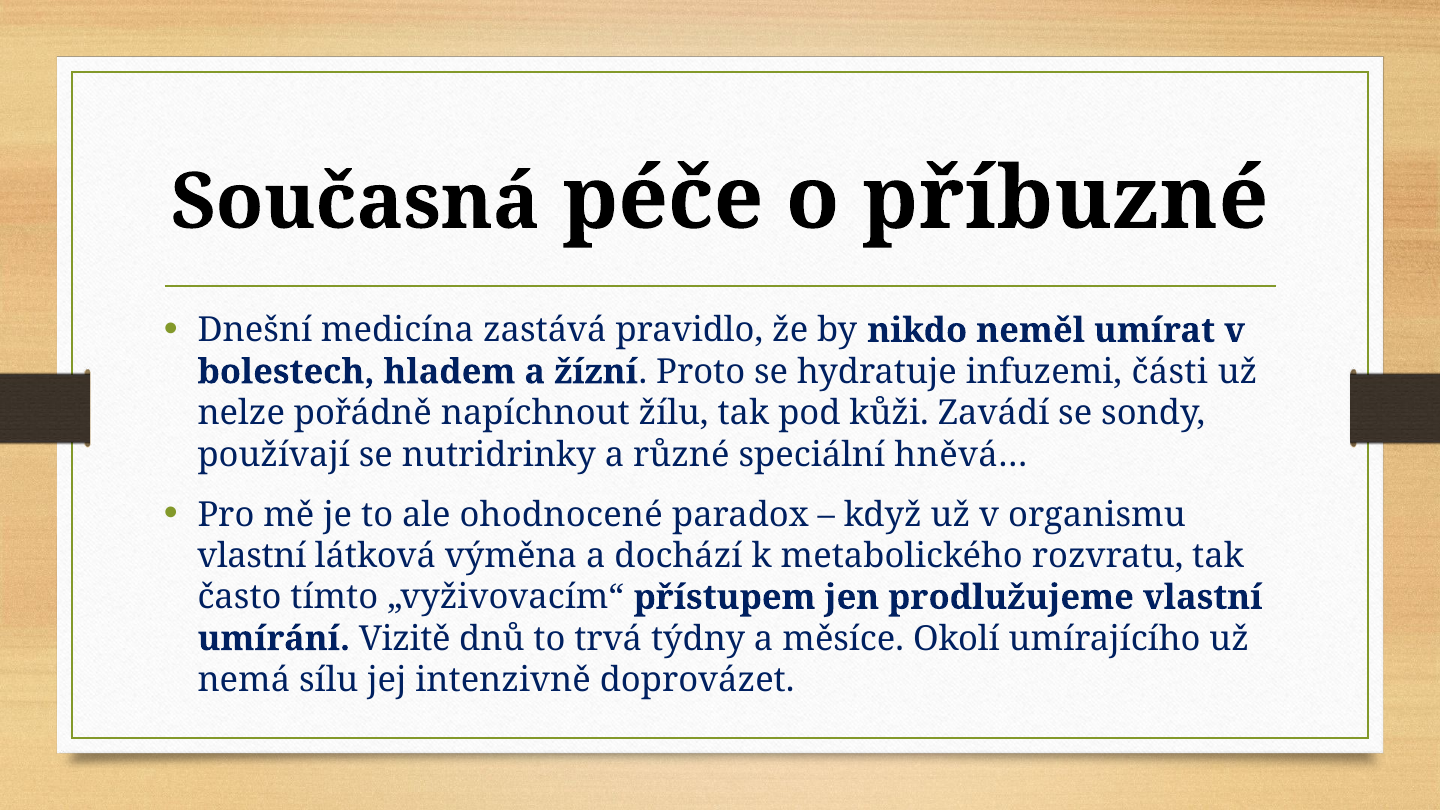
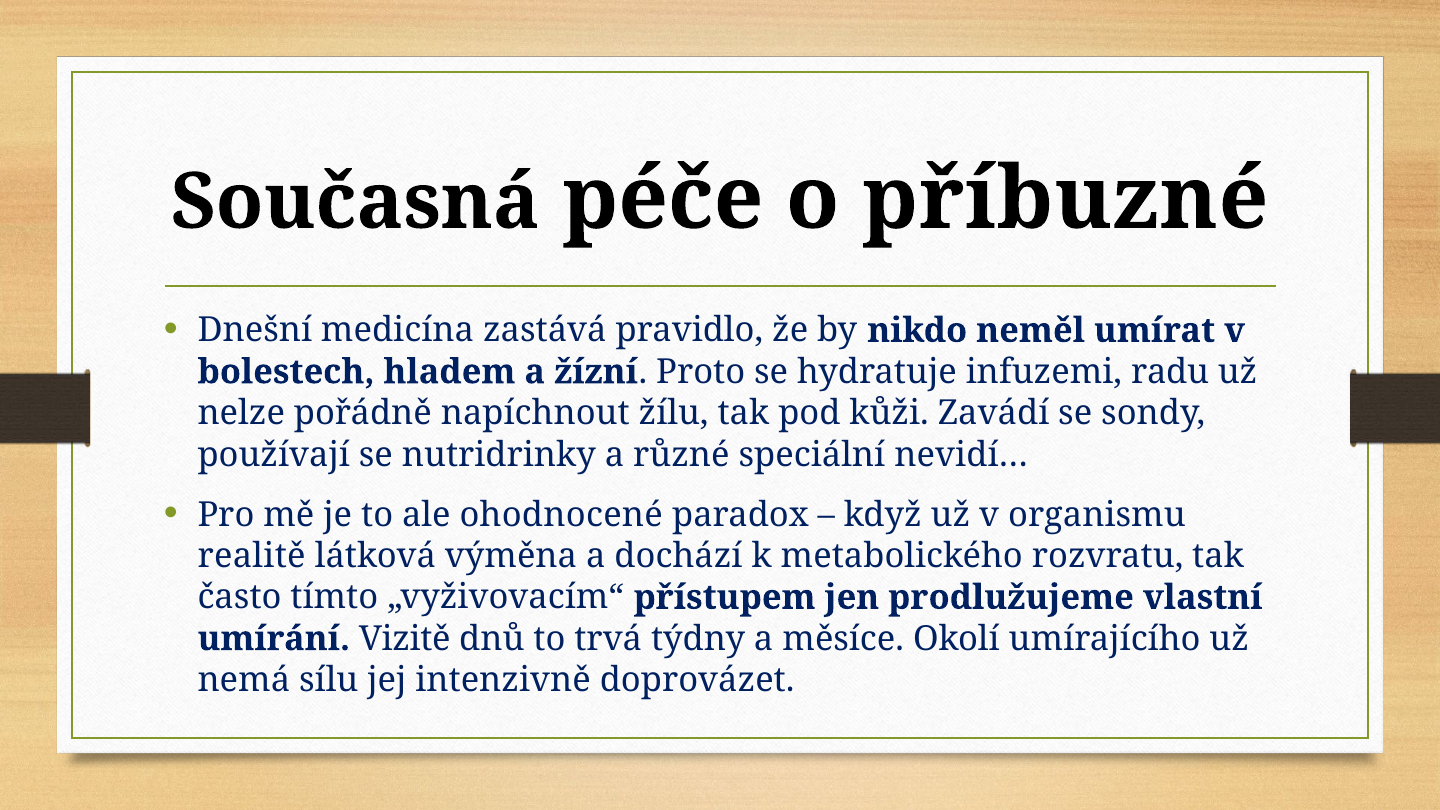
části: části -> radu
hněvá…: hněvá… -> nevidí…
vlastní at (252, 556): vlastní -> realitě
